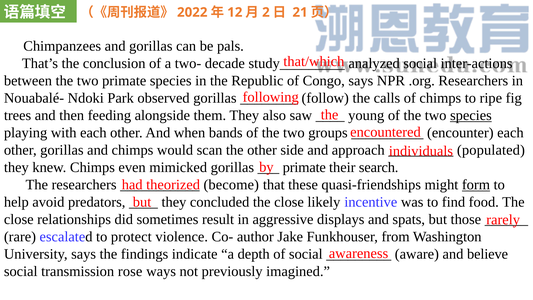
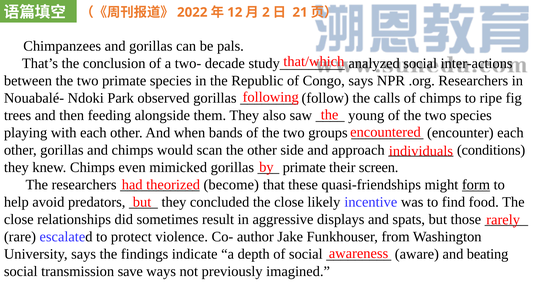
species at (471, 115) underline: present -> none
populated: populated -> conditions
search: search -> screen
believe: believe -> beating
rose: rose -> save
